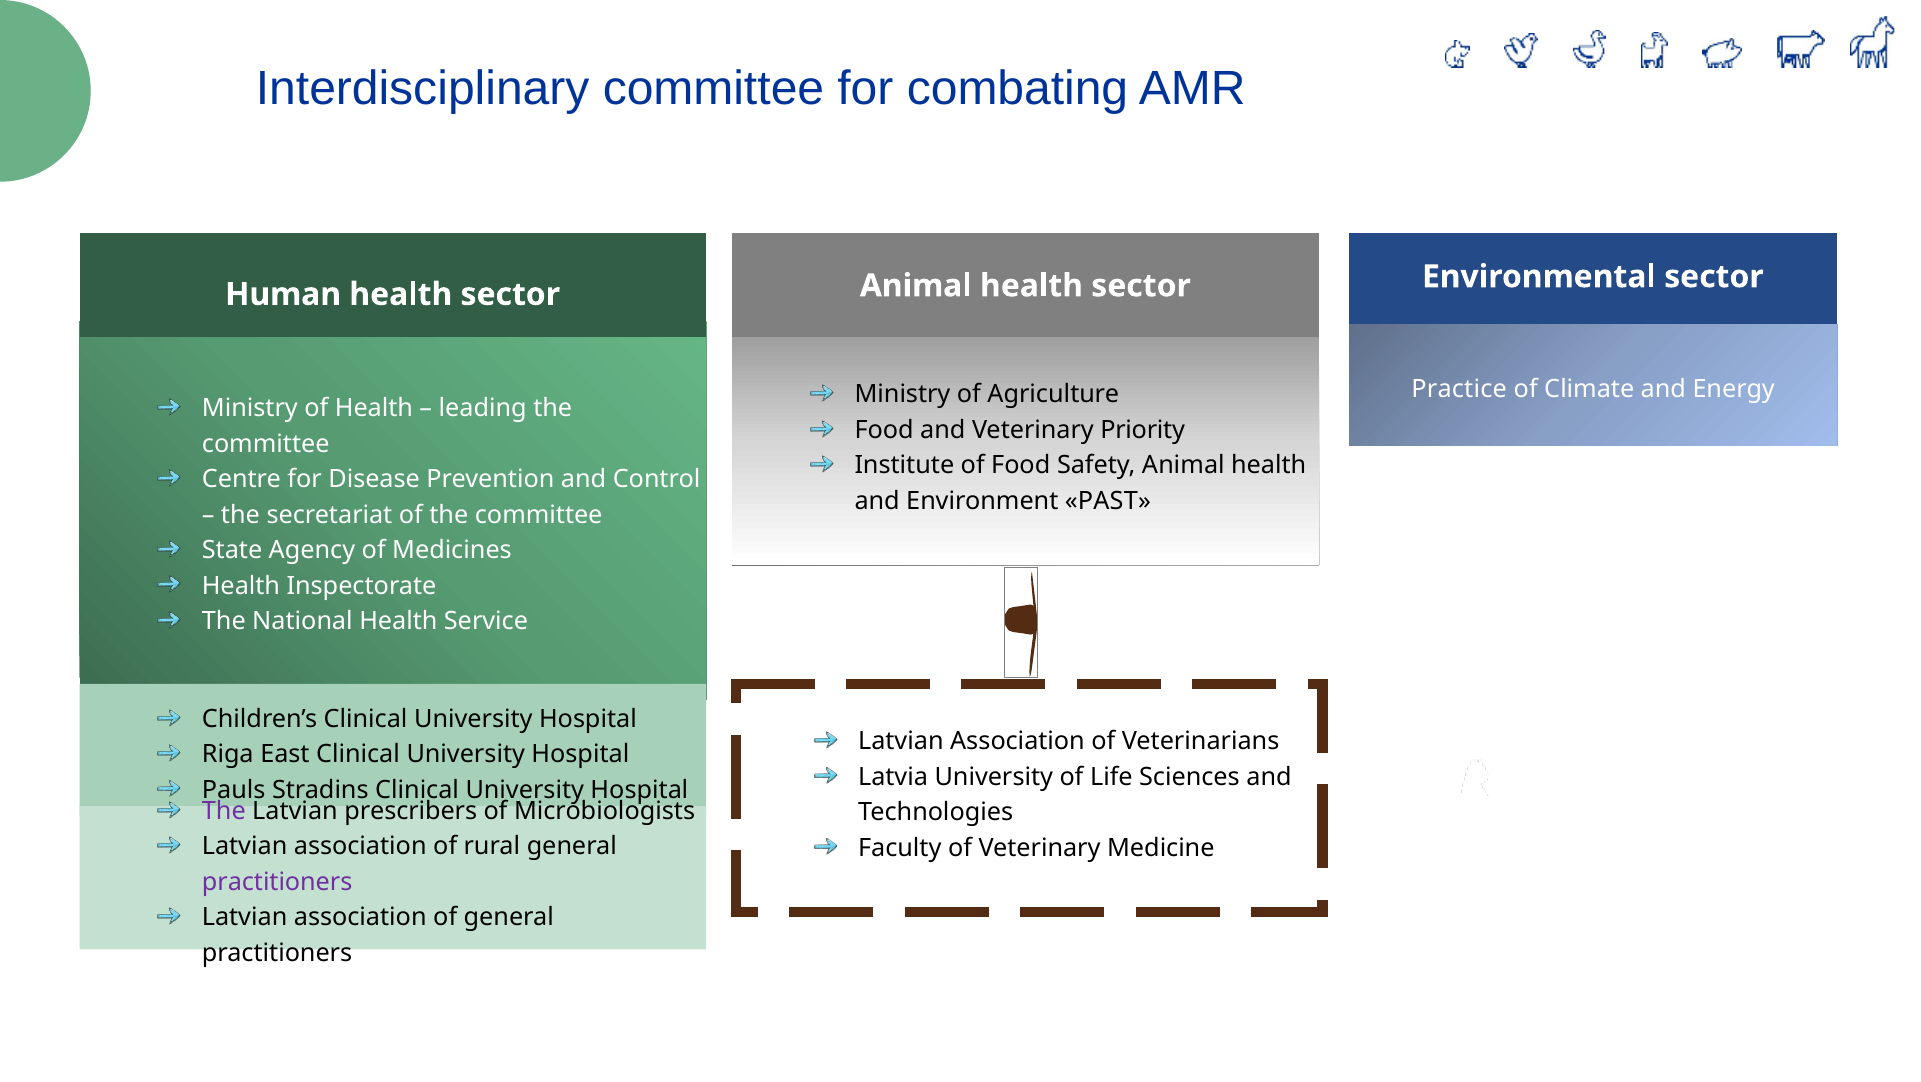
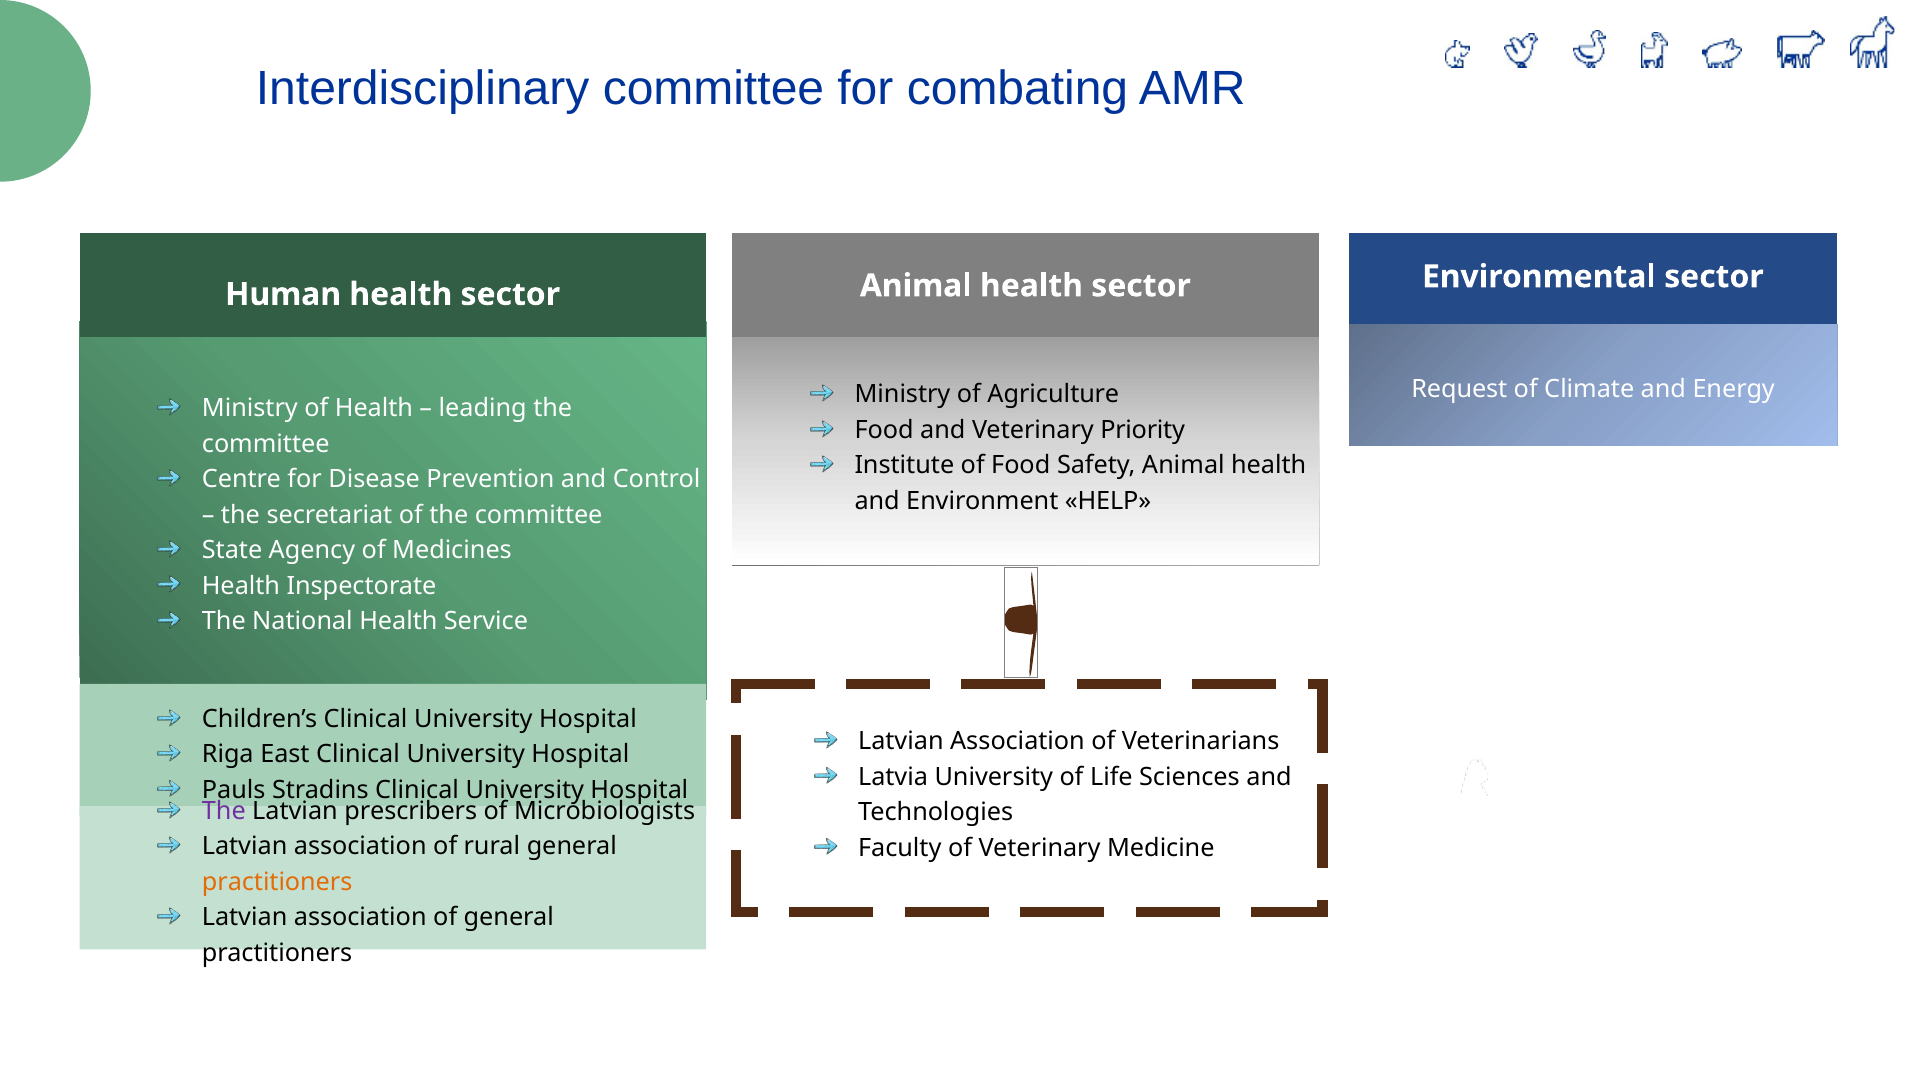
Practice: Practice -> Request
PAST: PAST -> HELP
practitioners at (277, 883) colour: purple -> orange
